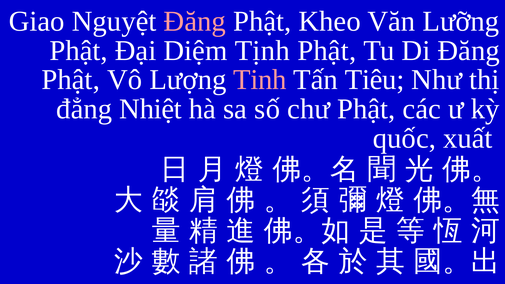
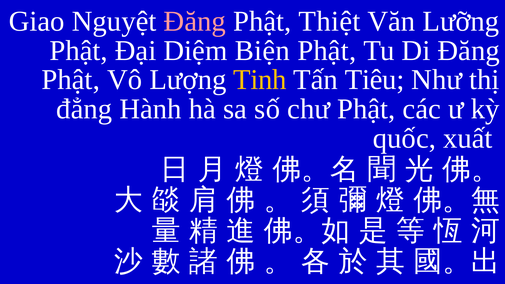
Kheo: Kheo -> Thiệt
Tịnh: Tịnh -> Biện
Tinh colour: pink -> yellow
Nhiệt: Nhiệt -> Hành
